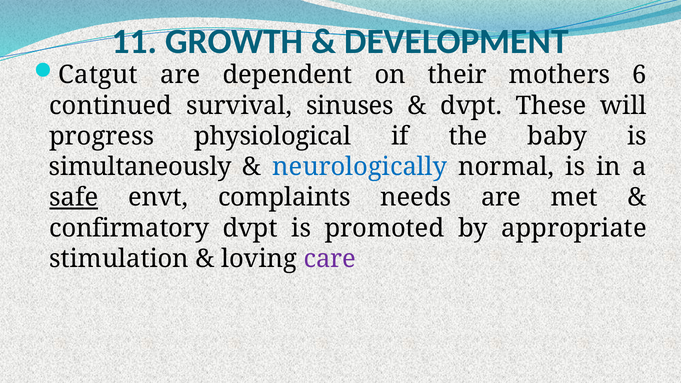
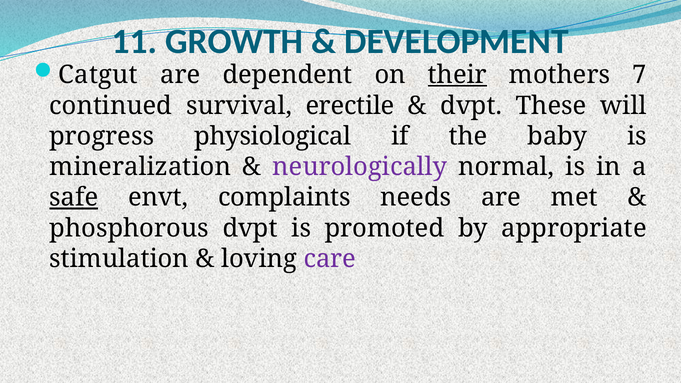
their underline: none -> present
6: 6 -> 7
sinuses: sinuses -> erectile
simultaneously: simultaneously -> mineralization
neurologically colour: blue -> purple
confirmatory: confirmatory -> phosphorous
